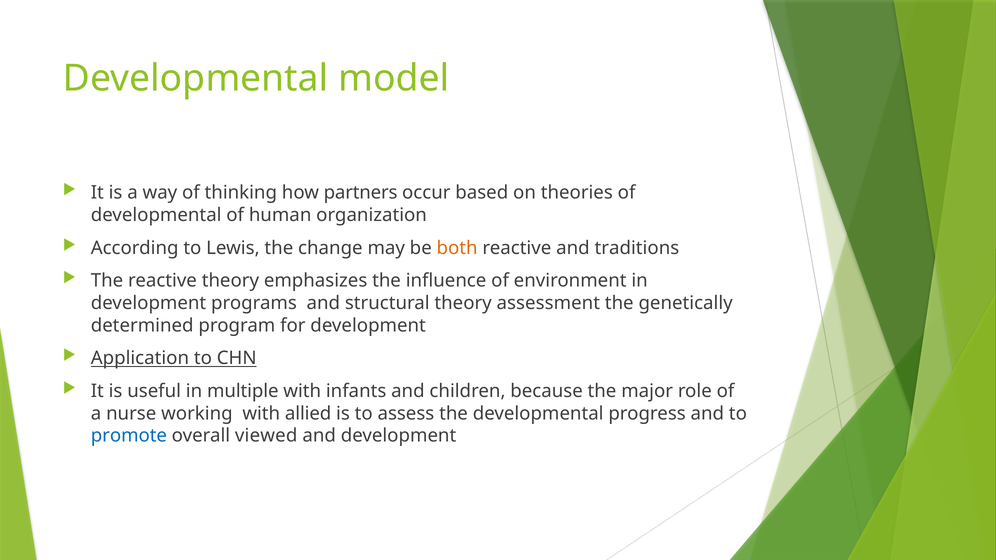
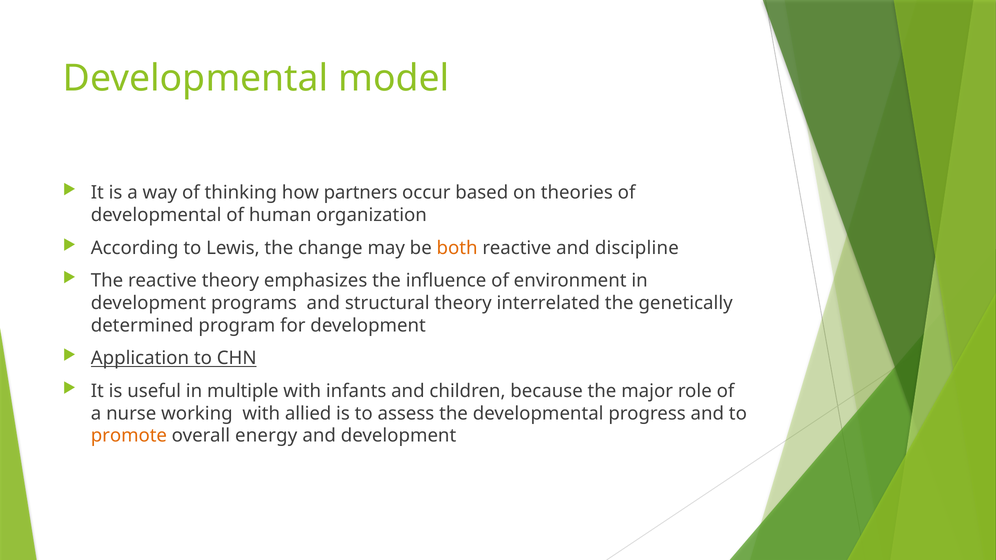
traditions: traditions -> discipline
assessment: assessment -> interrelated
promote colour: blue -> orange
viewed: viewed -> energy
